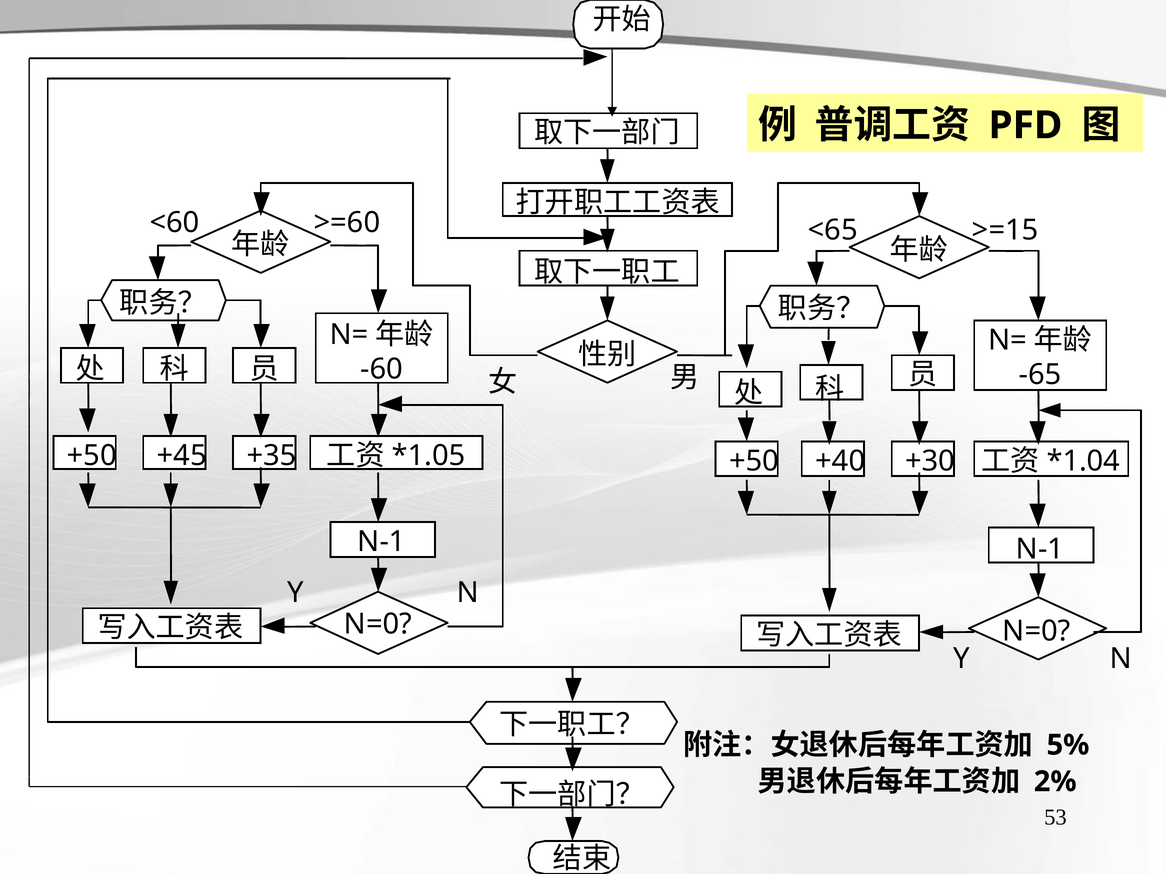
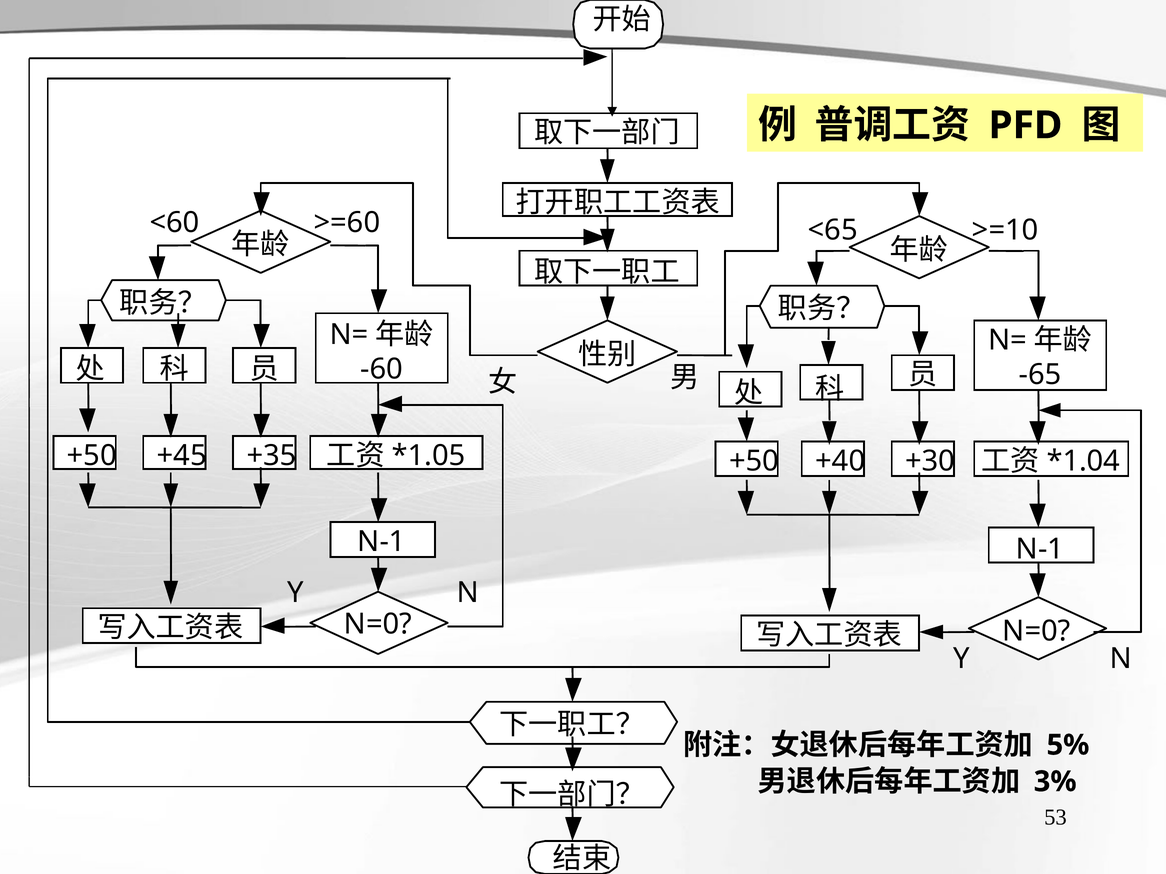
>=15: >=15 -> >=10
2%: 2% -> 3%
